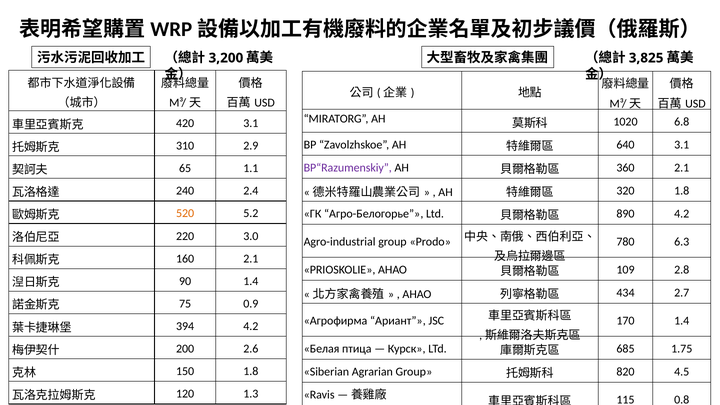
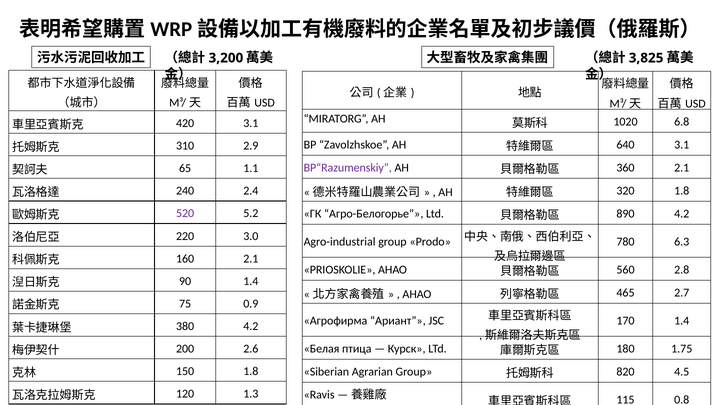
520 colour: orange -> purple
109: 109 -> 560
434: 434 -> 465
394: 394 -> 380
685: 685 -> 180
